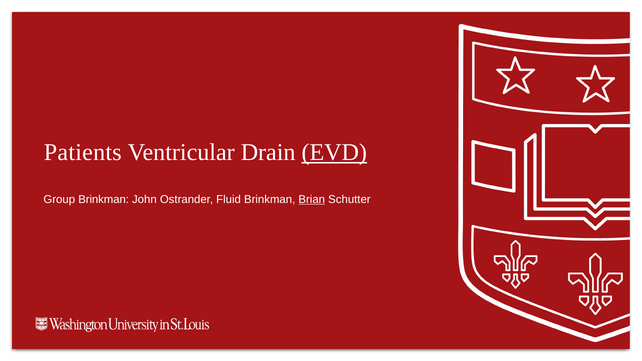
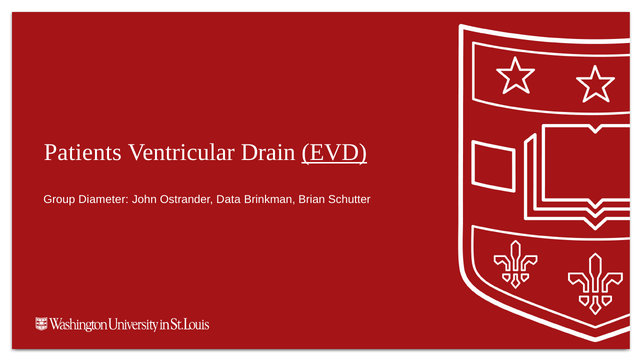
Group Brinkman: Brinkman -> Diameter
Fluid: Fluid -> Data
Brian underline: present -> none
